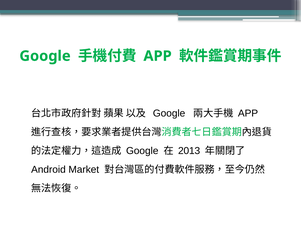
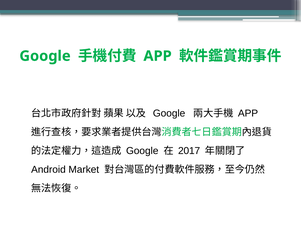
2013: 2013 -> 2017
